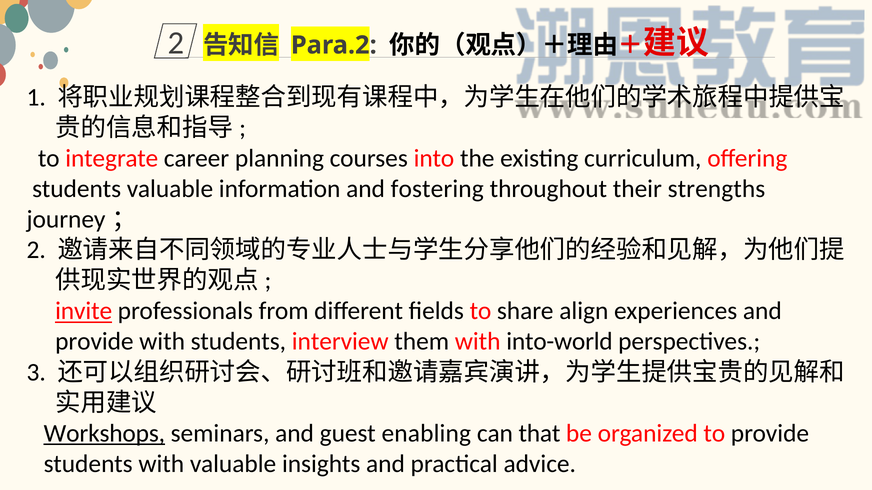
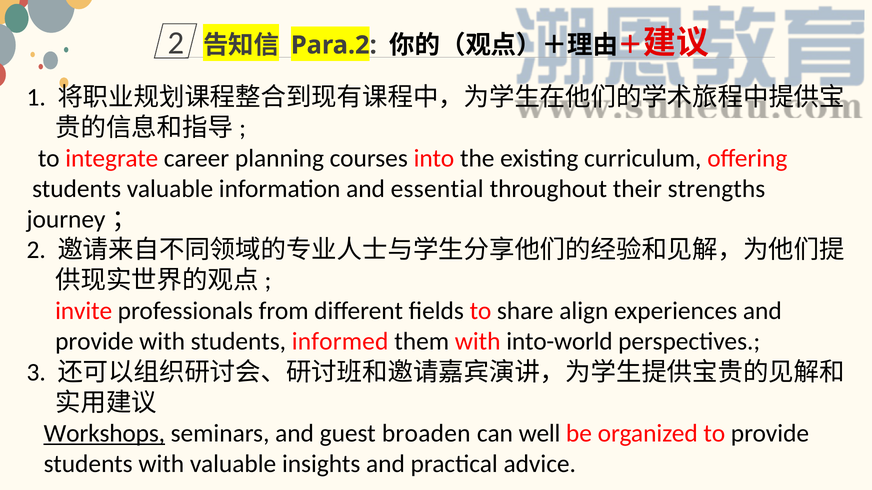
fostering: fostering -> essential
invite underline: present -> none
interview: interview -> informed
enabling: enabling -> broaden
that: that -> well
